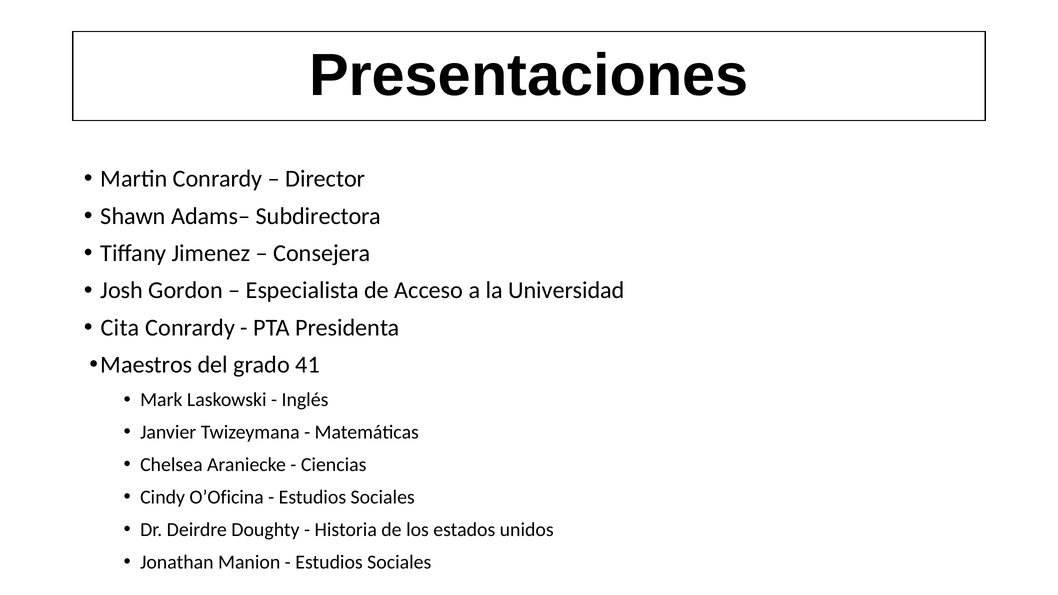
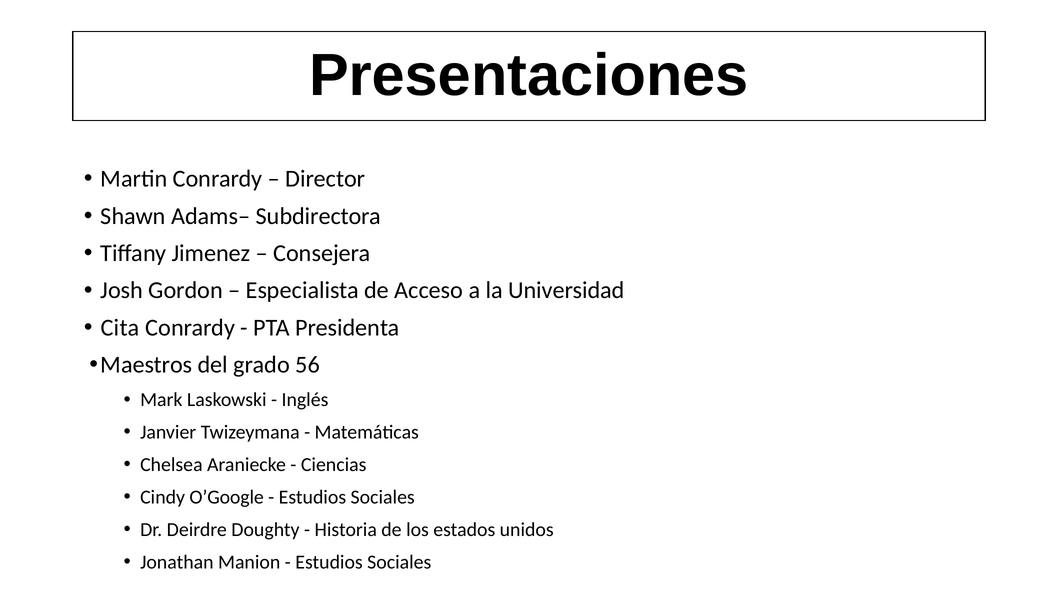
41: 41 -> 56
O’Oficina: O’Oficina -> O’Google
